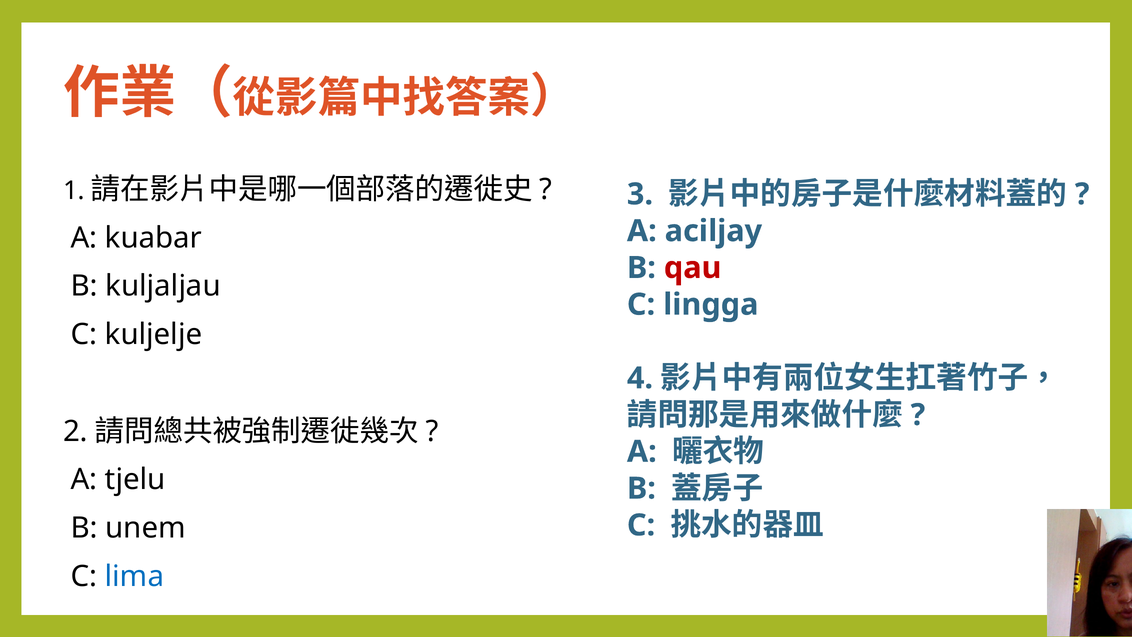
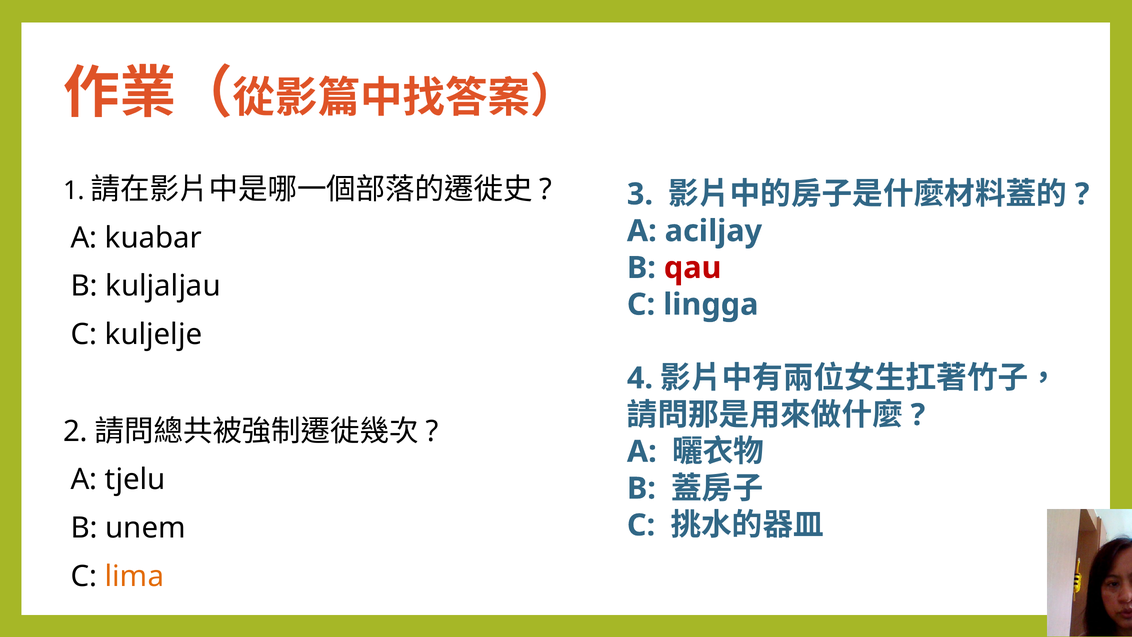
lima colour: blue -> orange
